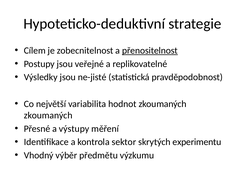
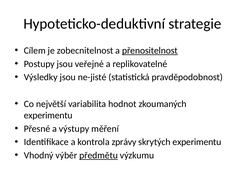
zkoumaných at (48, 115): zkoumaných -> experimentu
sektor: sektor -> zprávy
předmětu underline: none -> present
